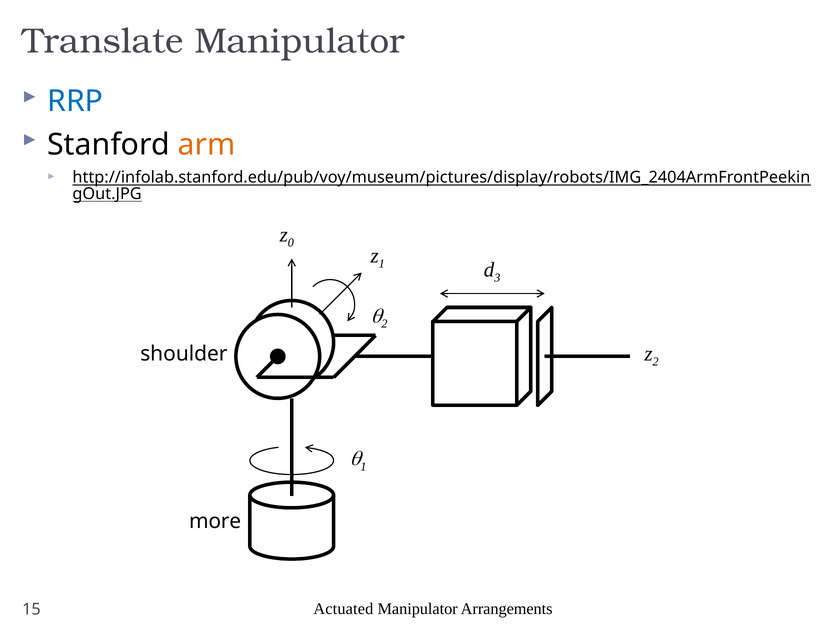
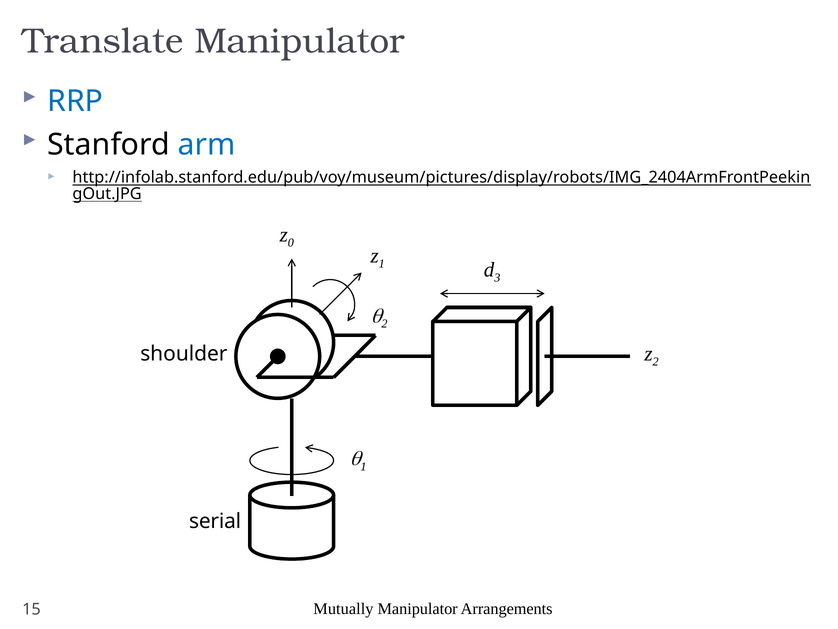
arm colour: orange -> blue
more: more -> serial
Actuated: Actuated -> Mutually
